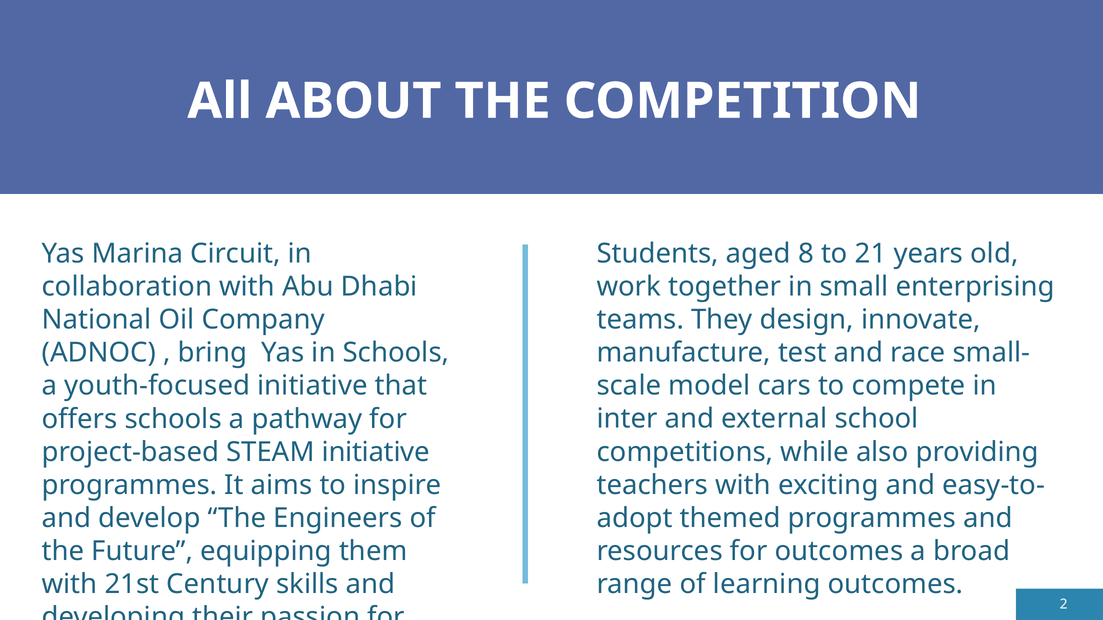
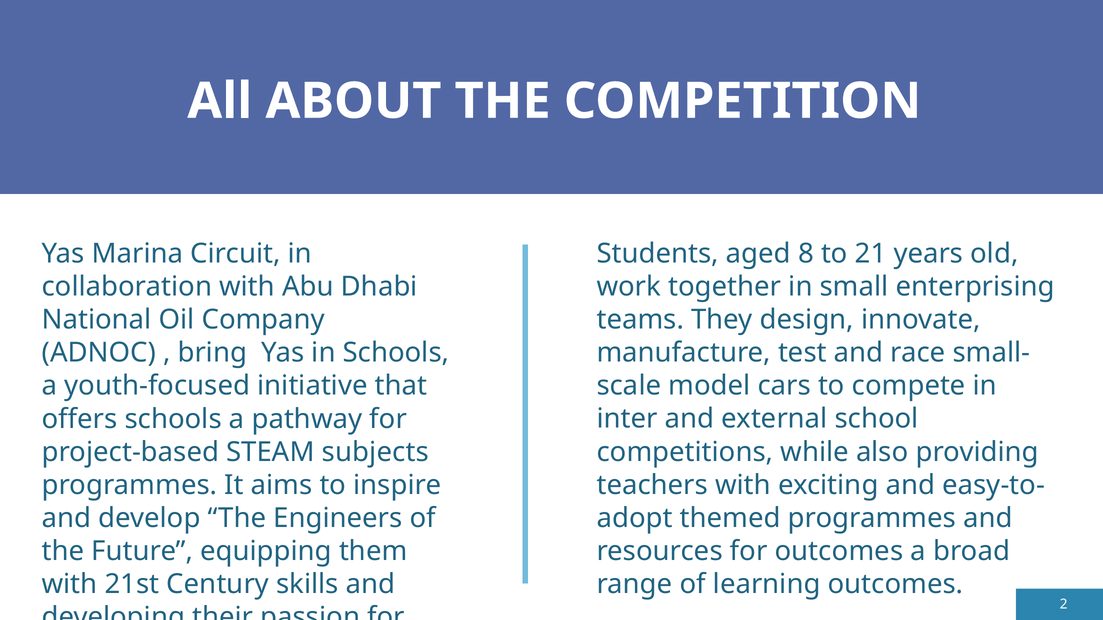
project-based STEAM initiative: initiative -> subjects
